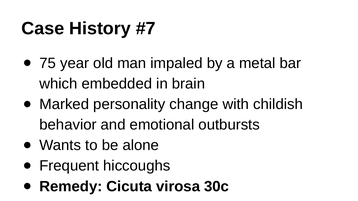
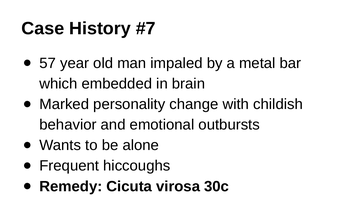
75: 75 -> 57
